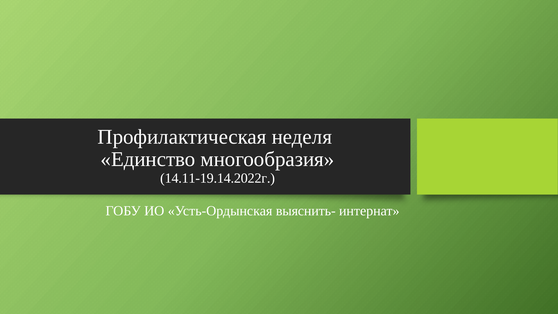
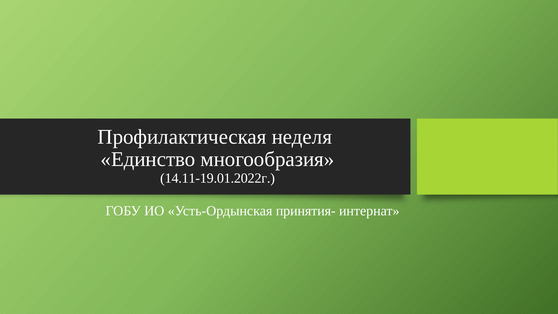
14.11-19.14.2022г: 14.11-19.14.2022г -> 14.11-19.01.2022г
выяснить-: выяснить- -> принятия-
